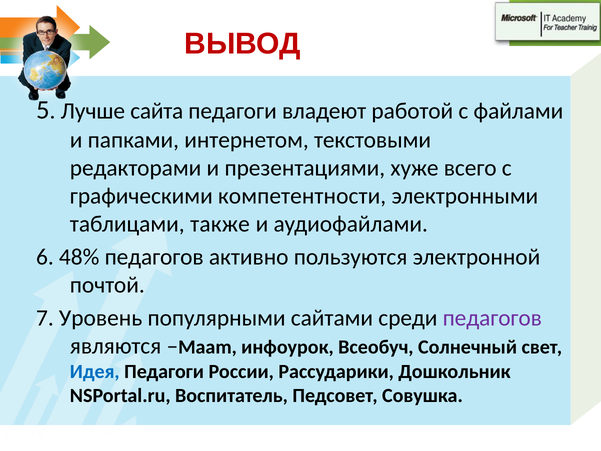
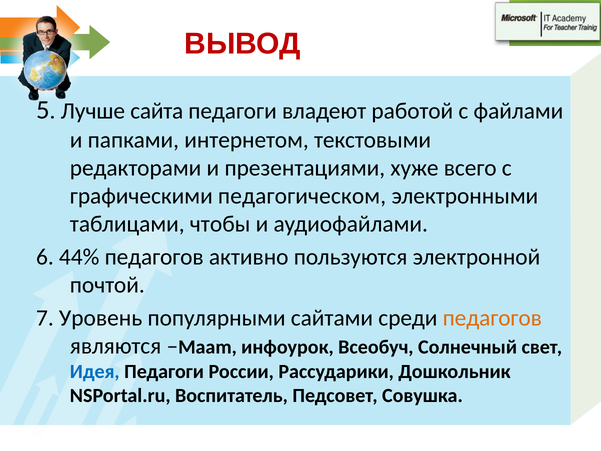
компетентности: компетентности -> педагогическом
также: также -> чтобы
48%: 48% -> 44%
педагогов at (492, 318) colour: purple -> orange
